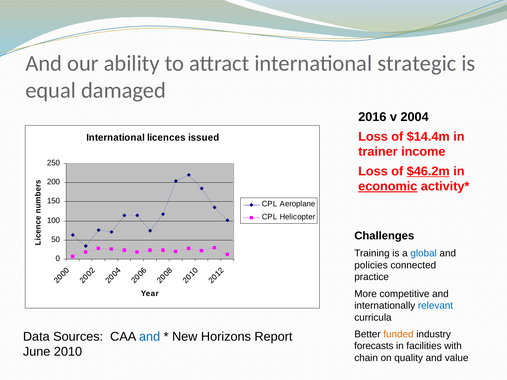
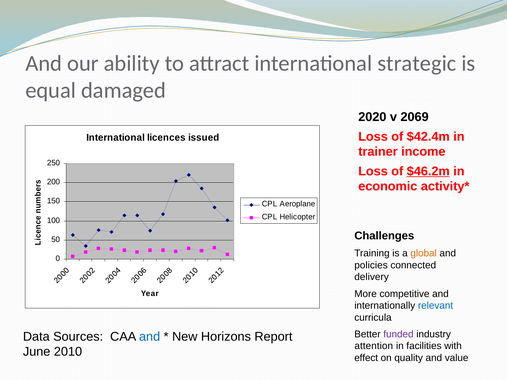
2016: 2016 -> 2020
2004: 2004 -> 2069
$14.4m: $14.4m -> $42.4m
economic underline: present -> none
global colour: blue -> orange
practice: practice -> delivery
funded colour: orange -> purple
forecasts: forecasts -> attention
chain: chain -> effect
